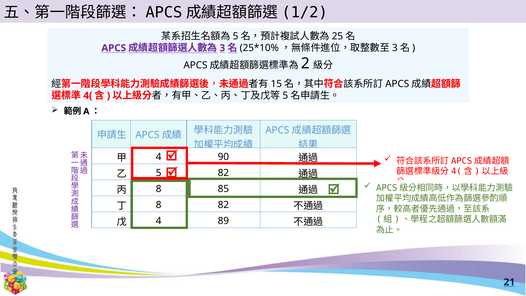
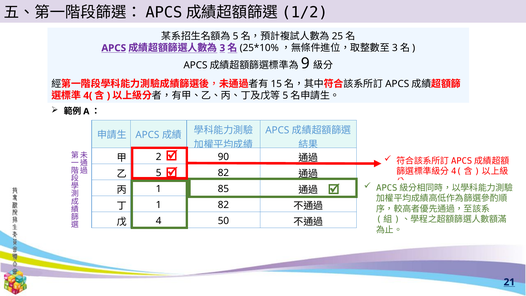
2: 2 -> 9
4 at (159, 157): 4 -> 2
8 at (159, 189): 8 -> 1
8 at (159, 205): 8 -> 1
89: 89 -> 50
